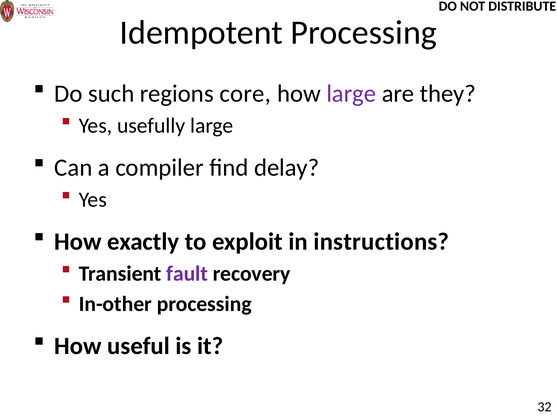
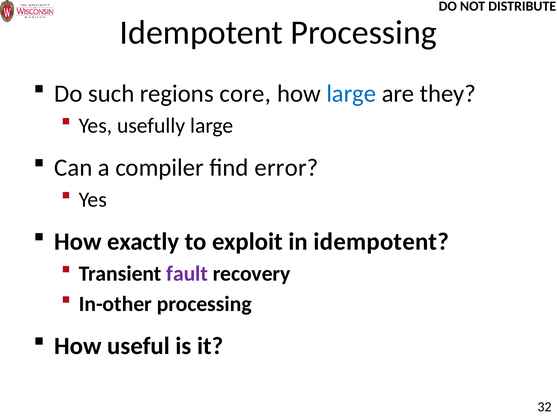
large at (351, 94) colour: purple -> blue
delay: delay -> error
in instructions: instructions -> idempotent
